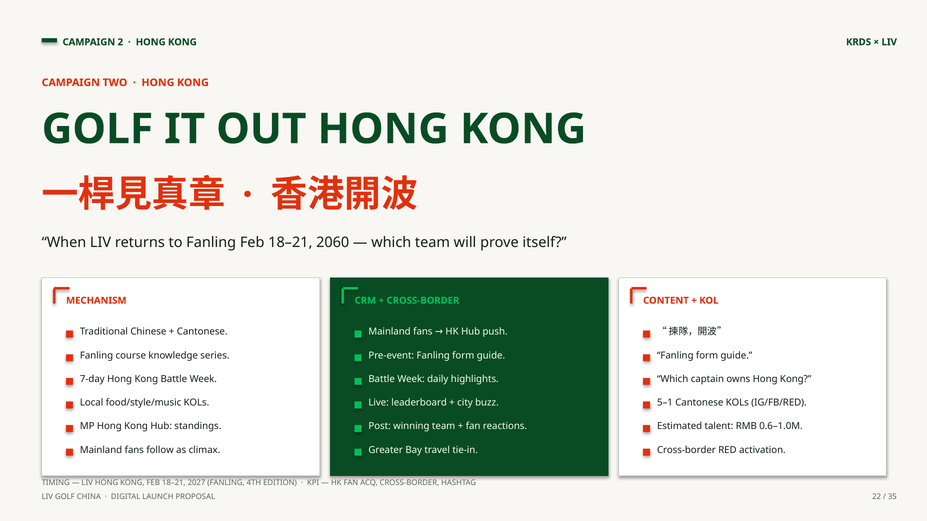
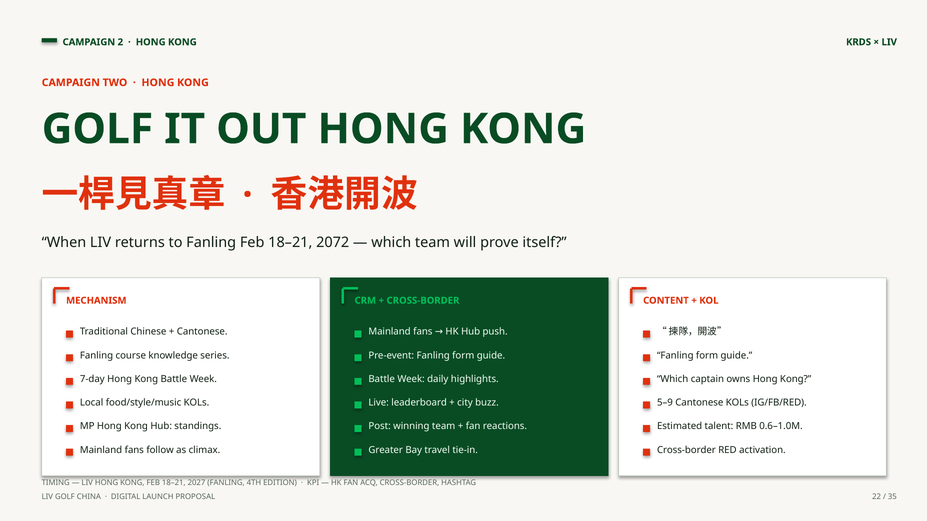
2060: 2060 -> 2072
5–1: 5–1 -> 5–9
